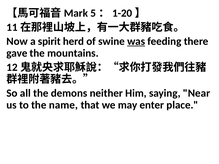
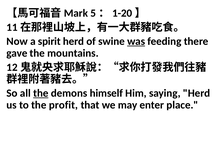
the at (41, 93) underline: none -> present
neither: neither -> himself
saying Near: Near -> Herd
name: name -> profit
